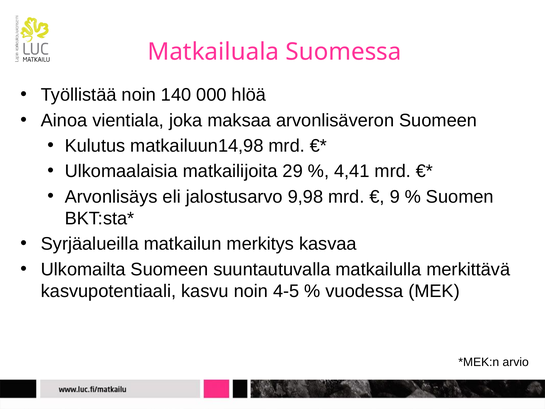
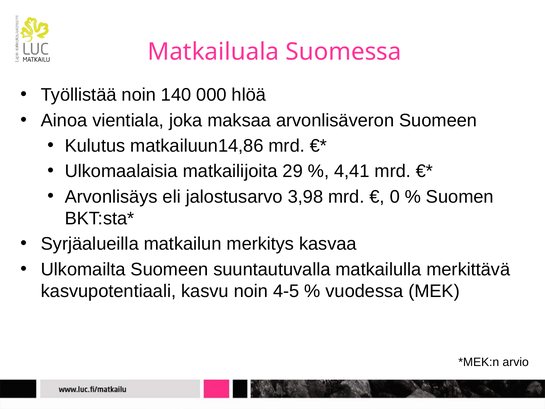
matkailuun14,98: matkailuun14,98 -> matkailuun14,86
9,98: 9,98 -> 3,98
9: 9 -> 0
